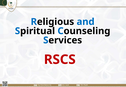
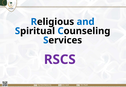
RSCS colour: red -> purple
